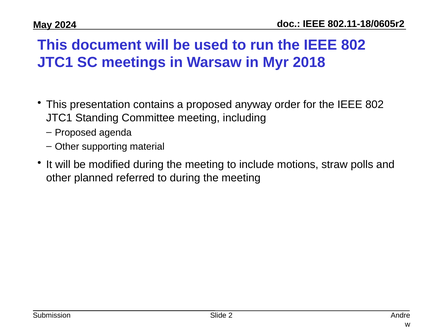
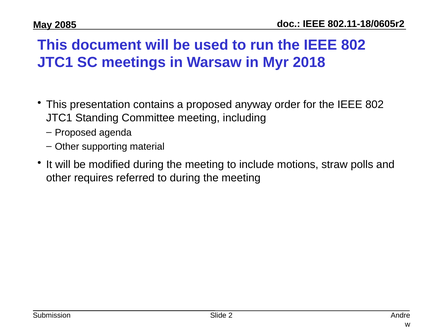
2024: 2024 -> 2085
planned: planned -> requires
